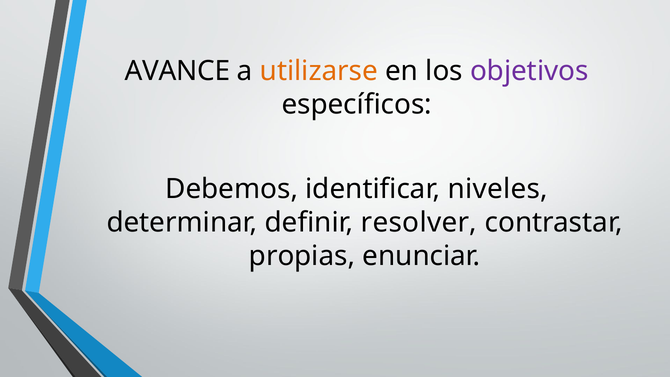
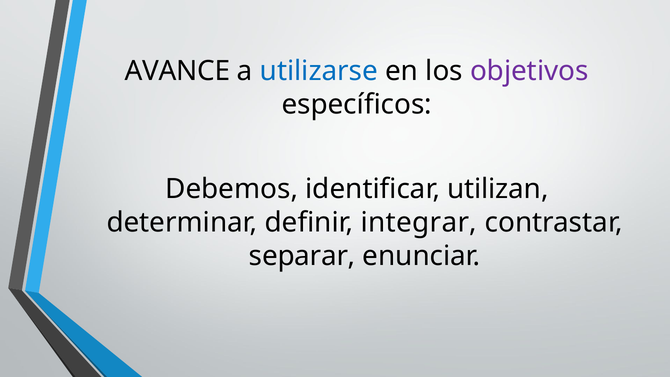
utilizarse colour: orange -> blue
niveles: niveles -> utilizan
resolver: resolver -> integrar
propias: propias -> separar
